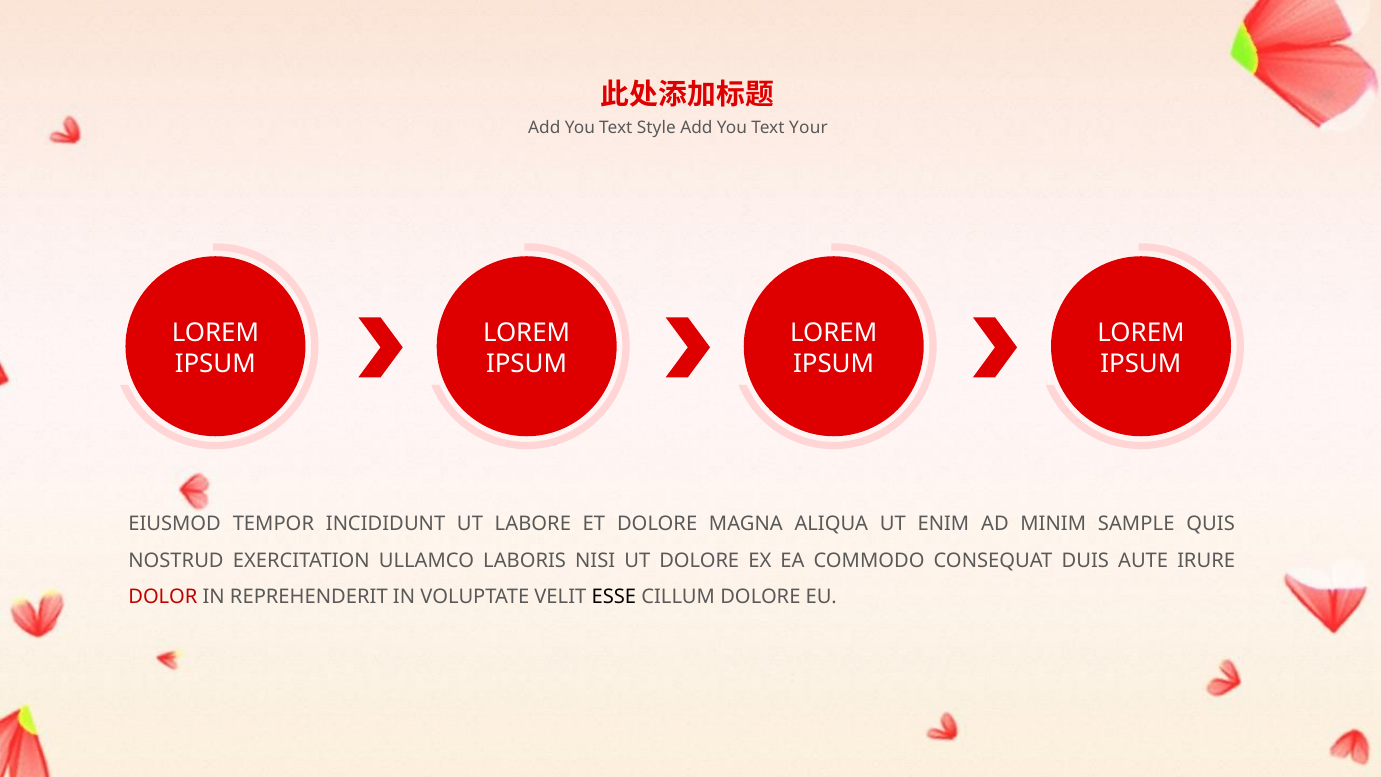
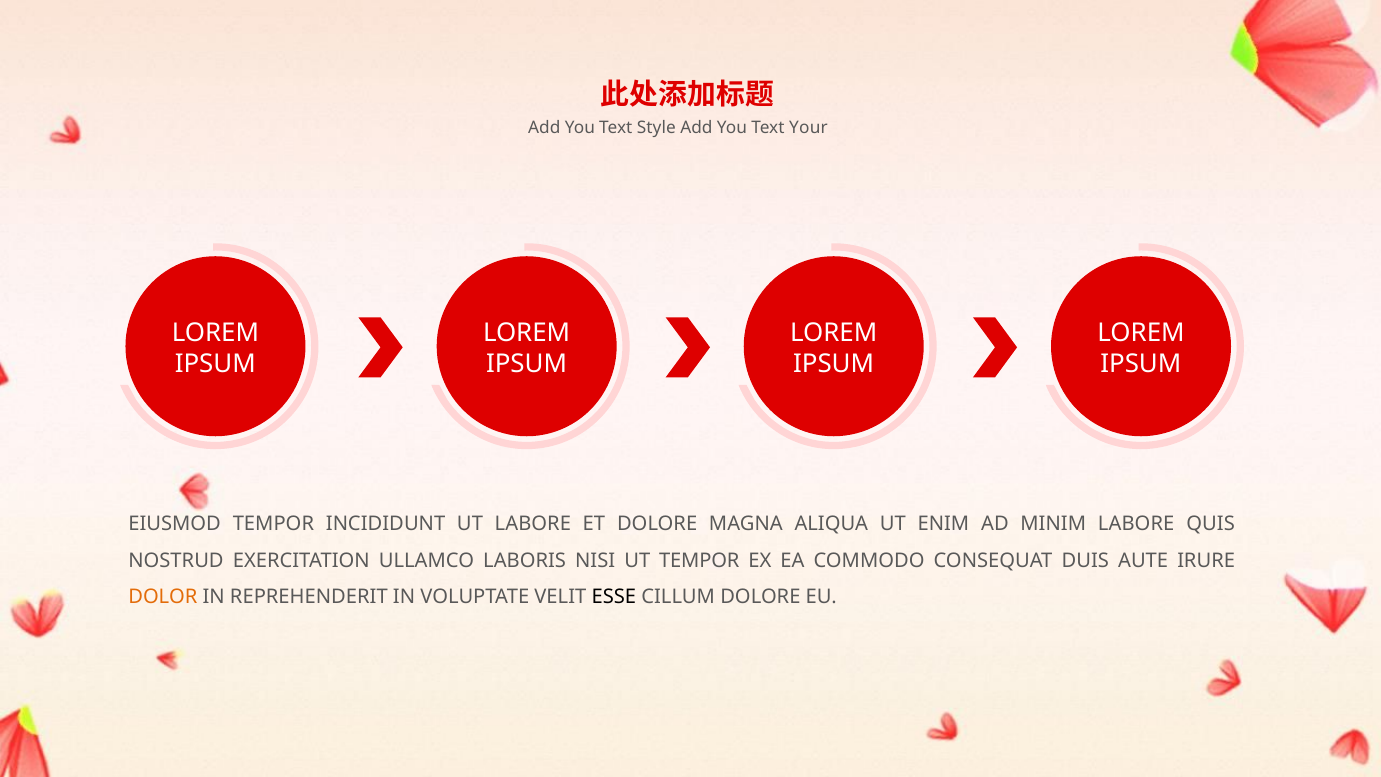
MINIM SAMPLE: SAMPLE -> LABORE
UT DOLORE: DOLORE -> TEMPOR
DOLOR colour: red -> orange
